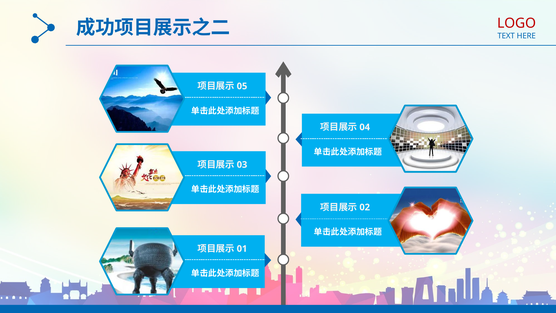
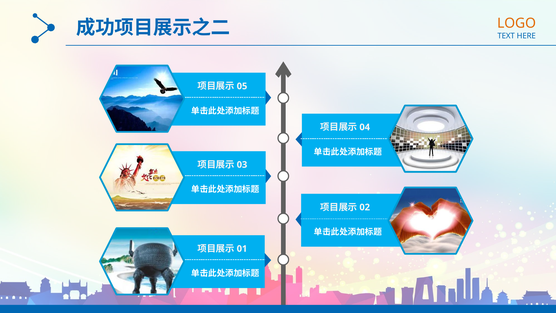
LOGO colour: red -> orange
